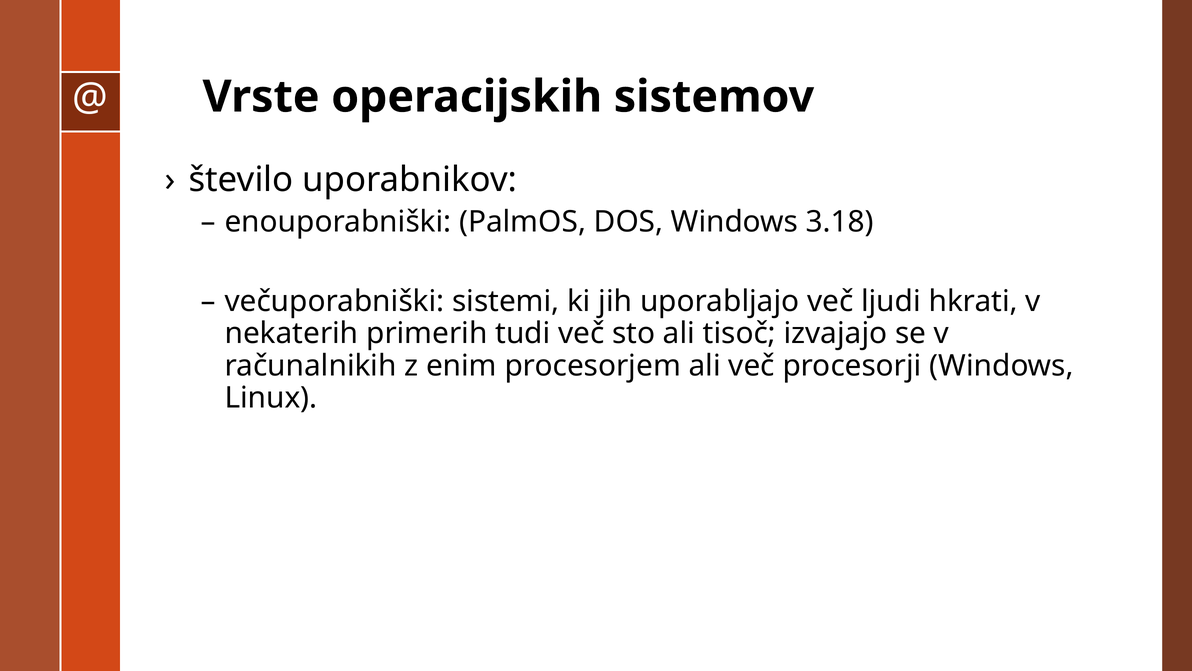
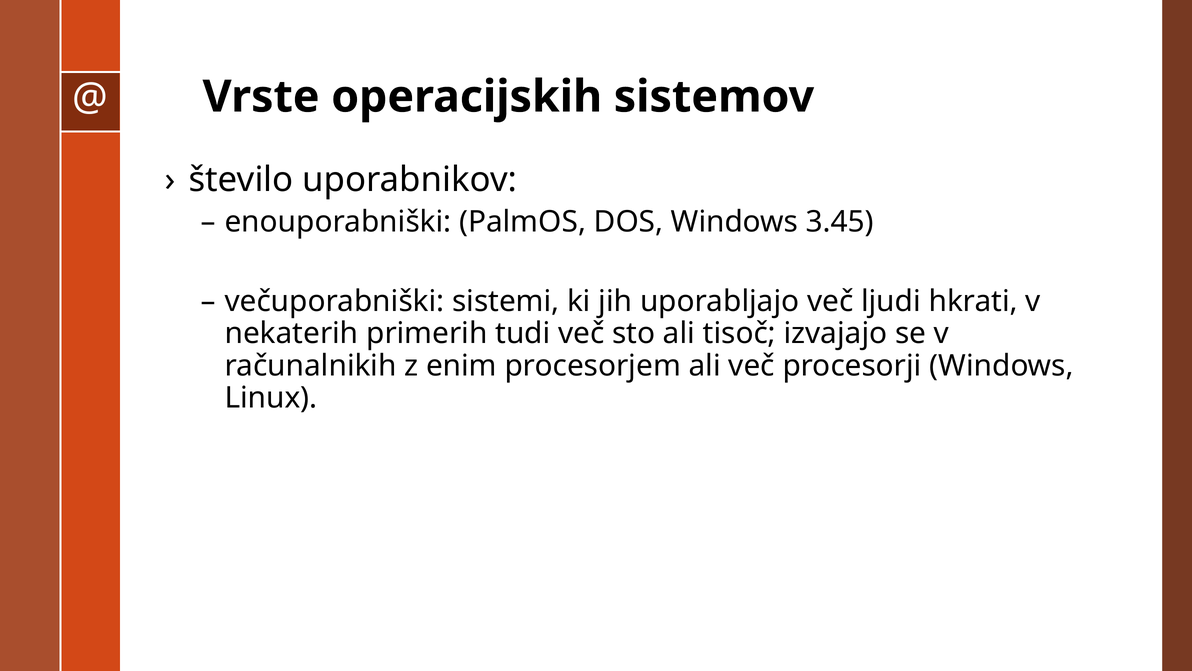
3.18: 3.18 -> 3.45
